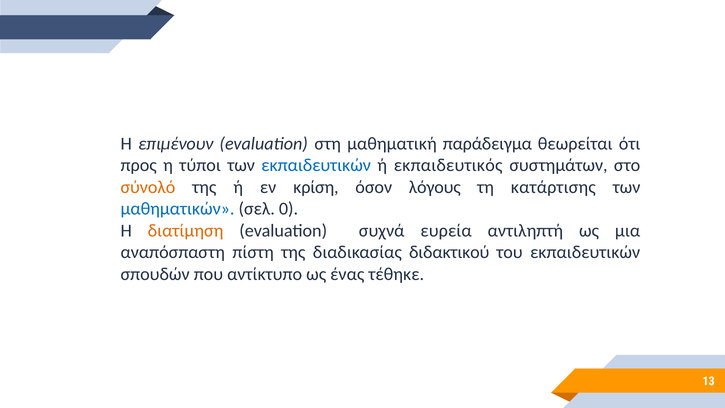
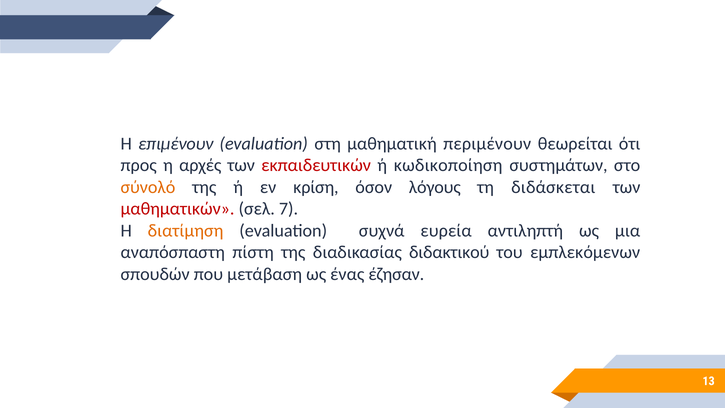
παράδειγμα: παράδειγμα -> περιμένουν
τύποι: τύποι -> αρχές
εκπαιδευτικών at (316, 165) colour: blue -> red
εκπαιδευτικός: εκπαιδευτικός -> κωδικοποίηση
κατάρτισης: κατάρτισης -> διδάσκεται
μαθηματικών colour: blue -> red
0: 0 -> 7
του εκπαιδευτικών: εκπαιδευτικών -> εμπλεκόμενων
αντίκτυπο: αντίκτυπο -> μετάβαση
τέθηκε: τέθηκε -> έζησαν
